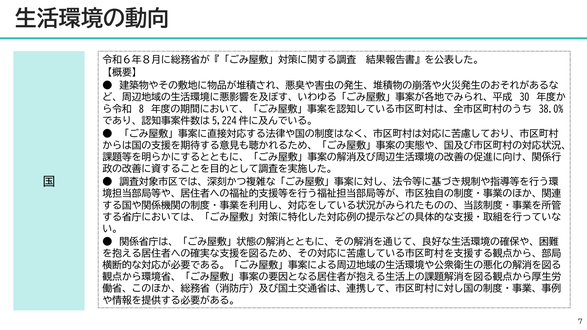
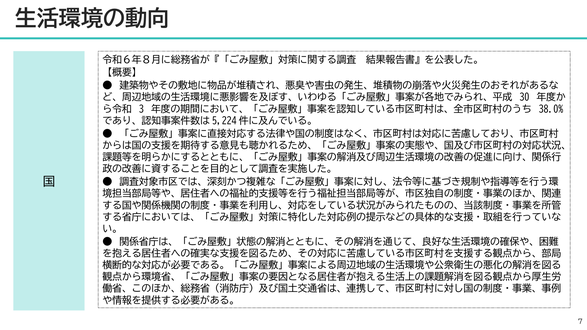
8: 8 -> 3
